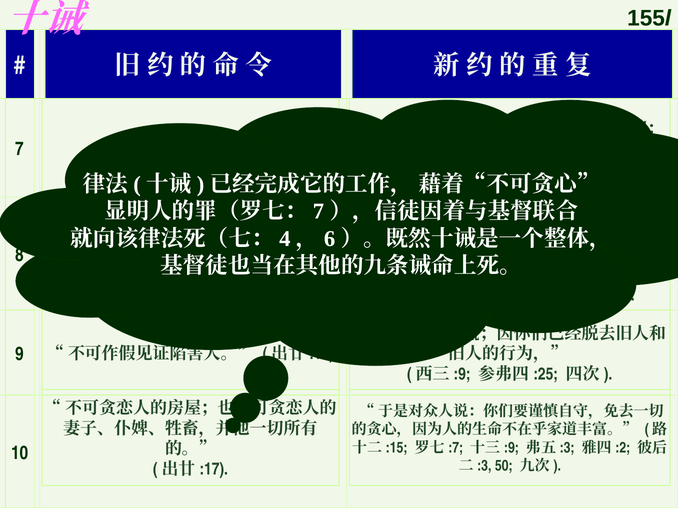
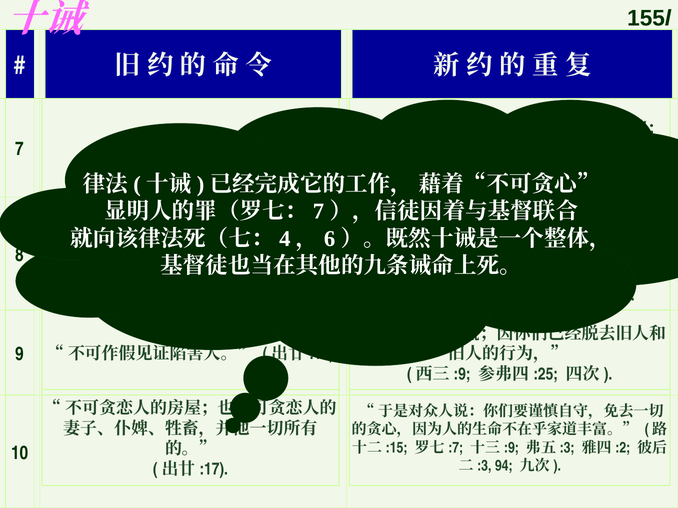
50: 50 -> 94
